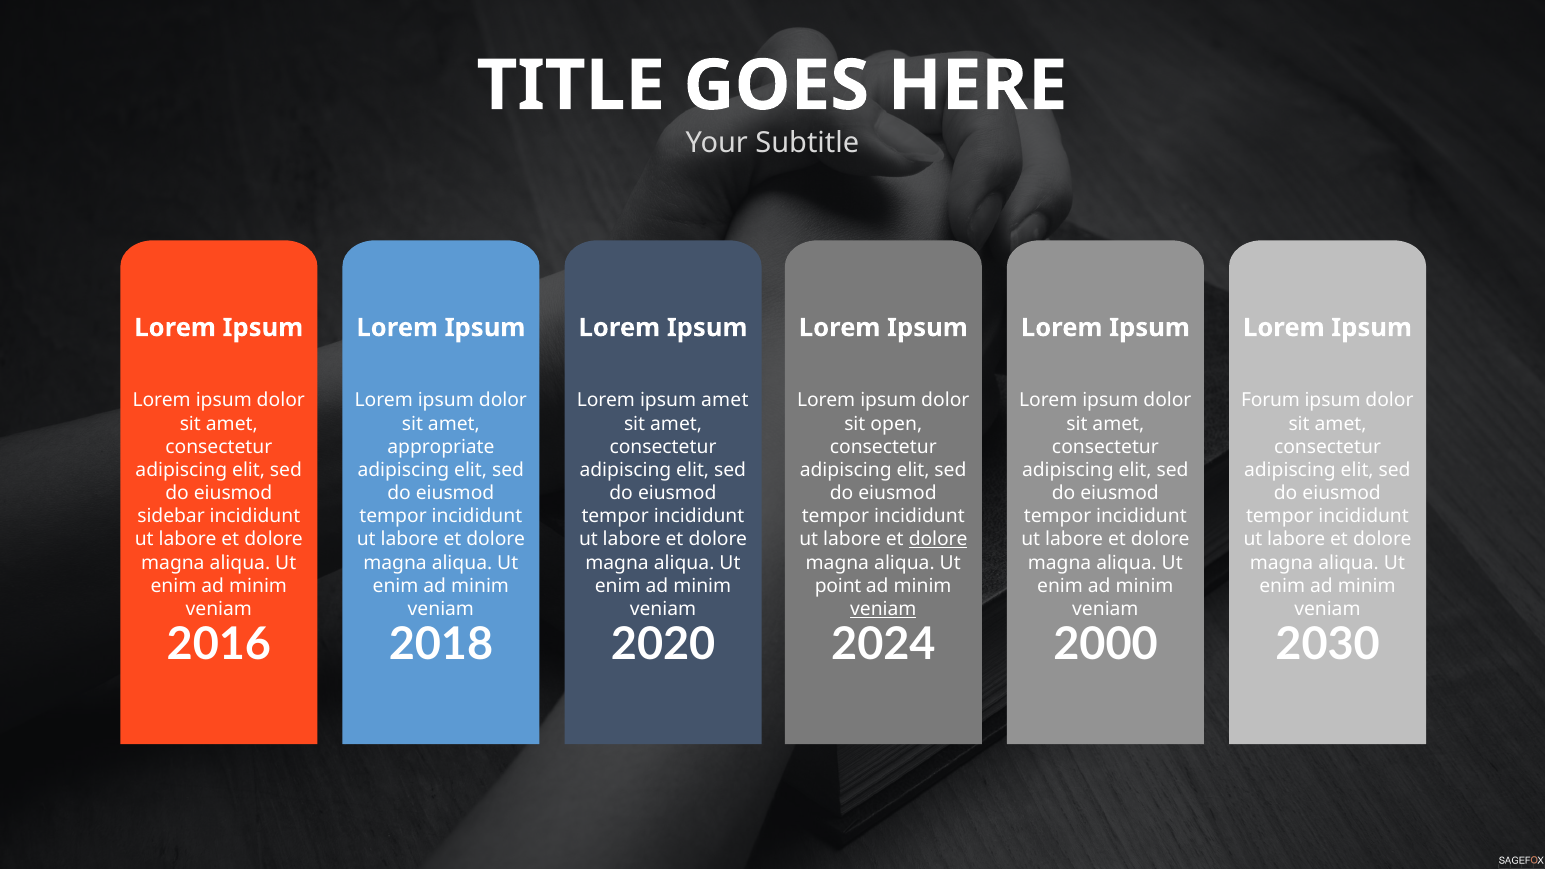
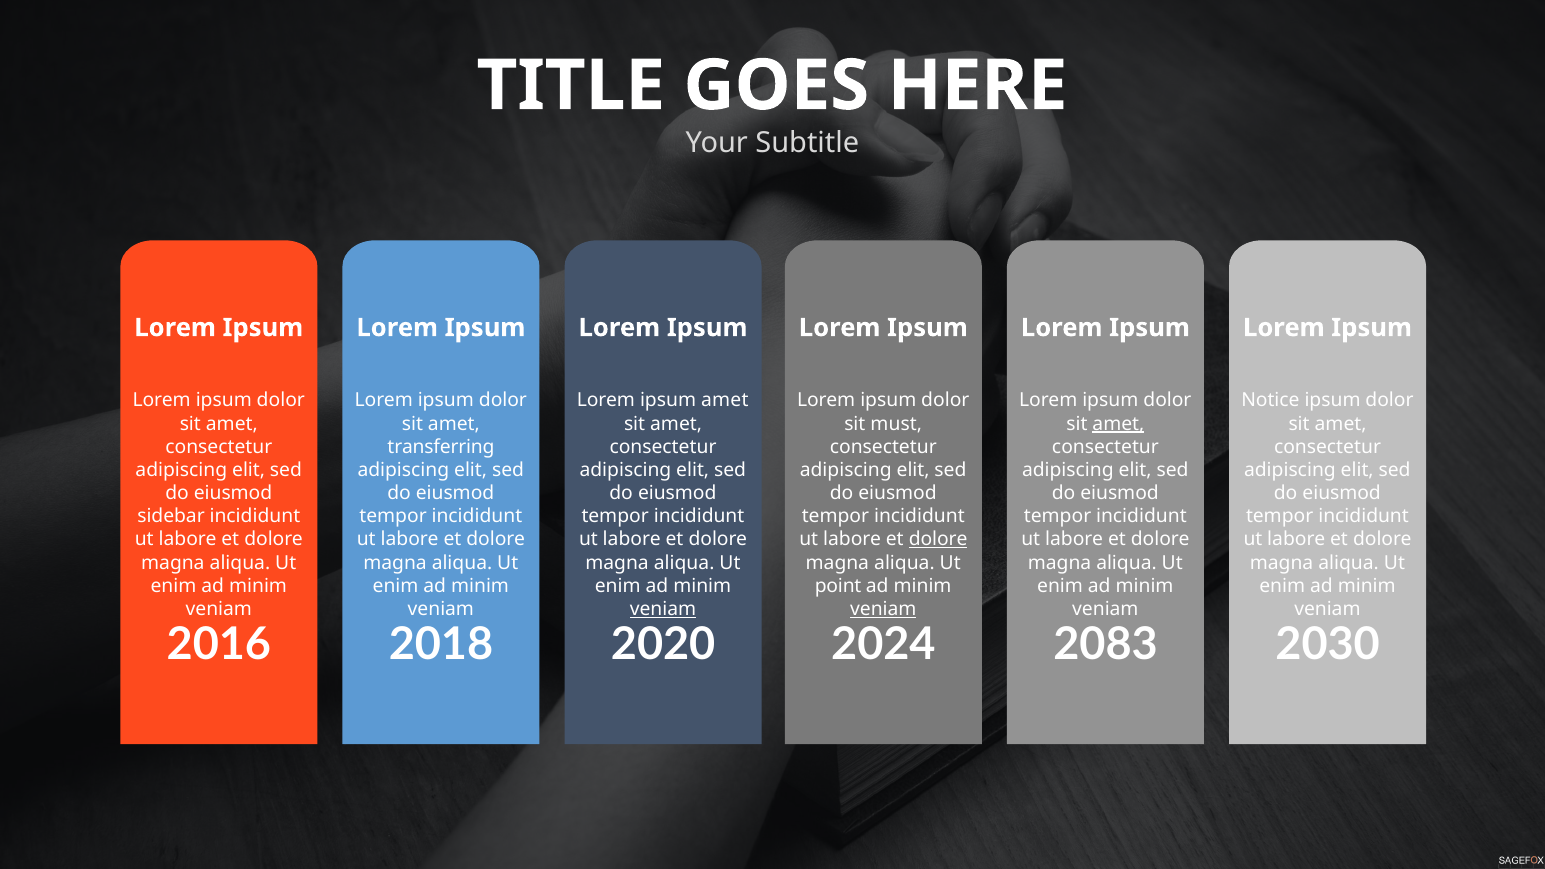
Forum: Forum -> Notice
open: open -> must
amet at (1118, 424) underline: none -> present
appropriate: appropriate -> transferring
veniam at (663, 609) underline: none -> present
2000: 2000 -> 2083
